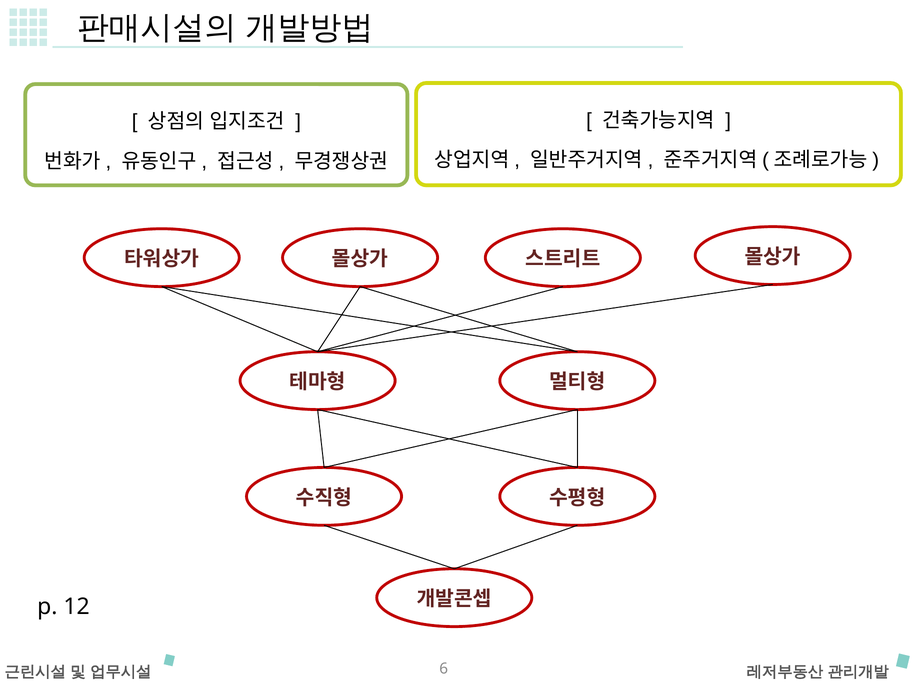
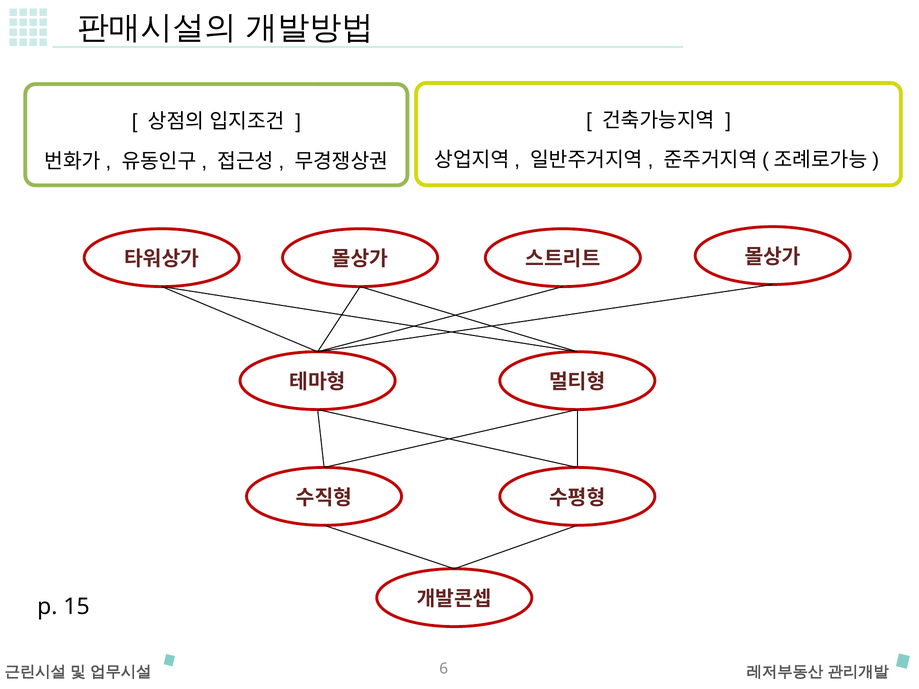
12: 12 -> 15
